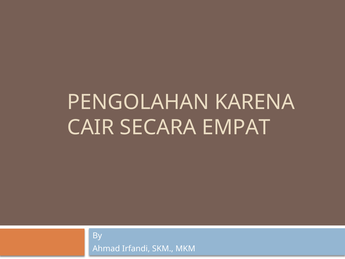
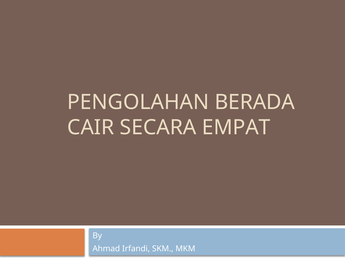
KARENA: KARENA -> BERADA
